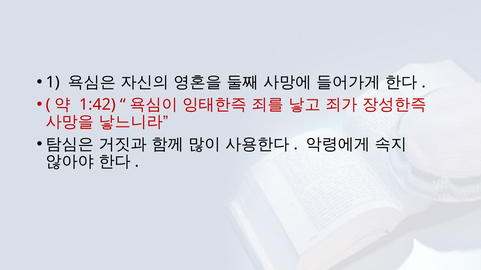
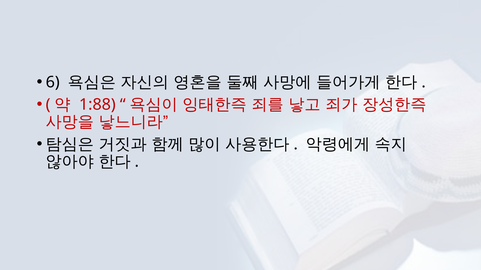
1: 1 -> 6
1:42: 1:42 -> 1:88
